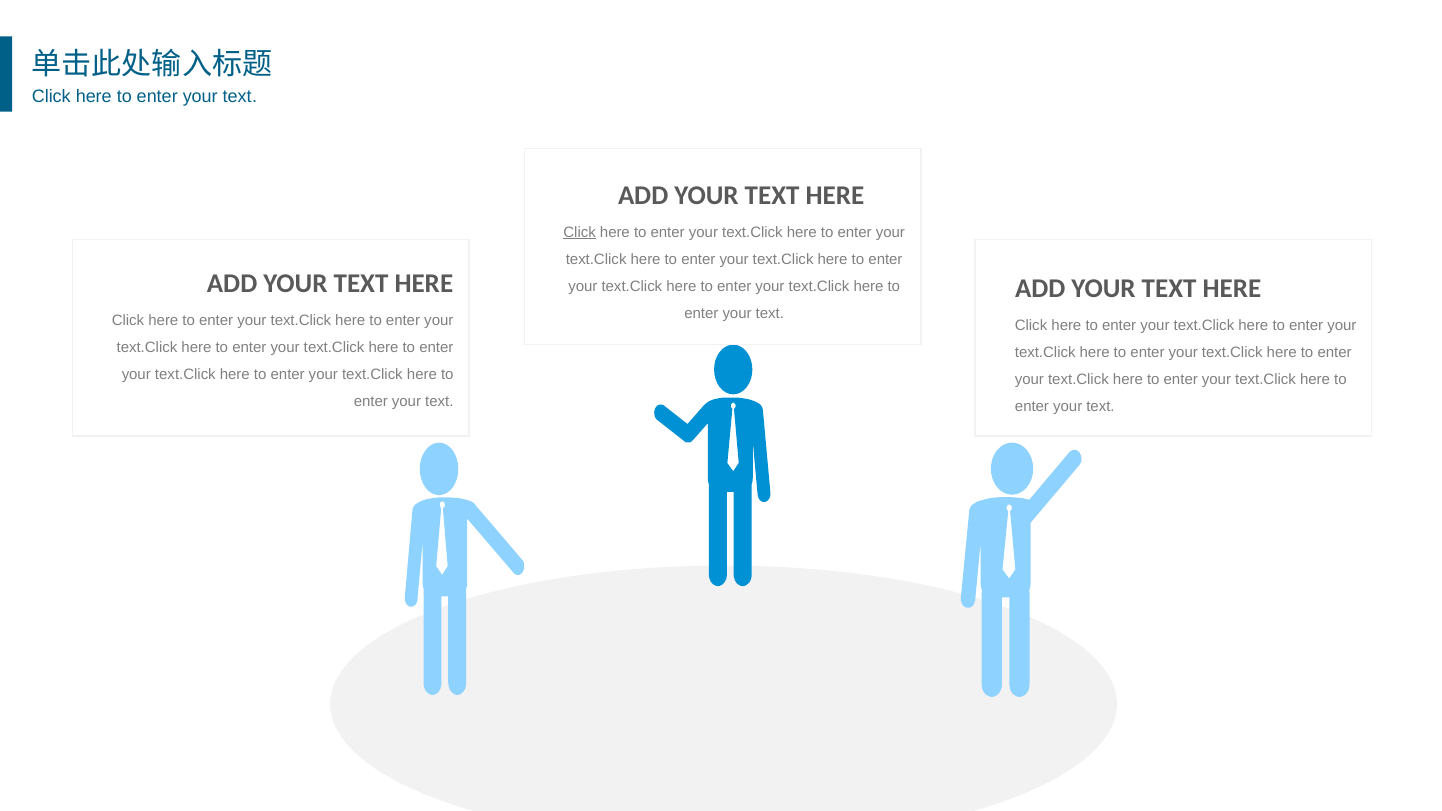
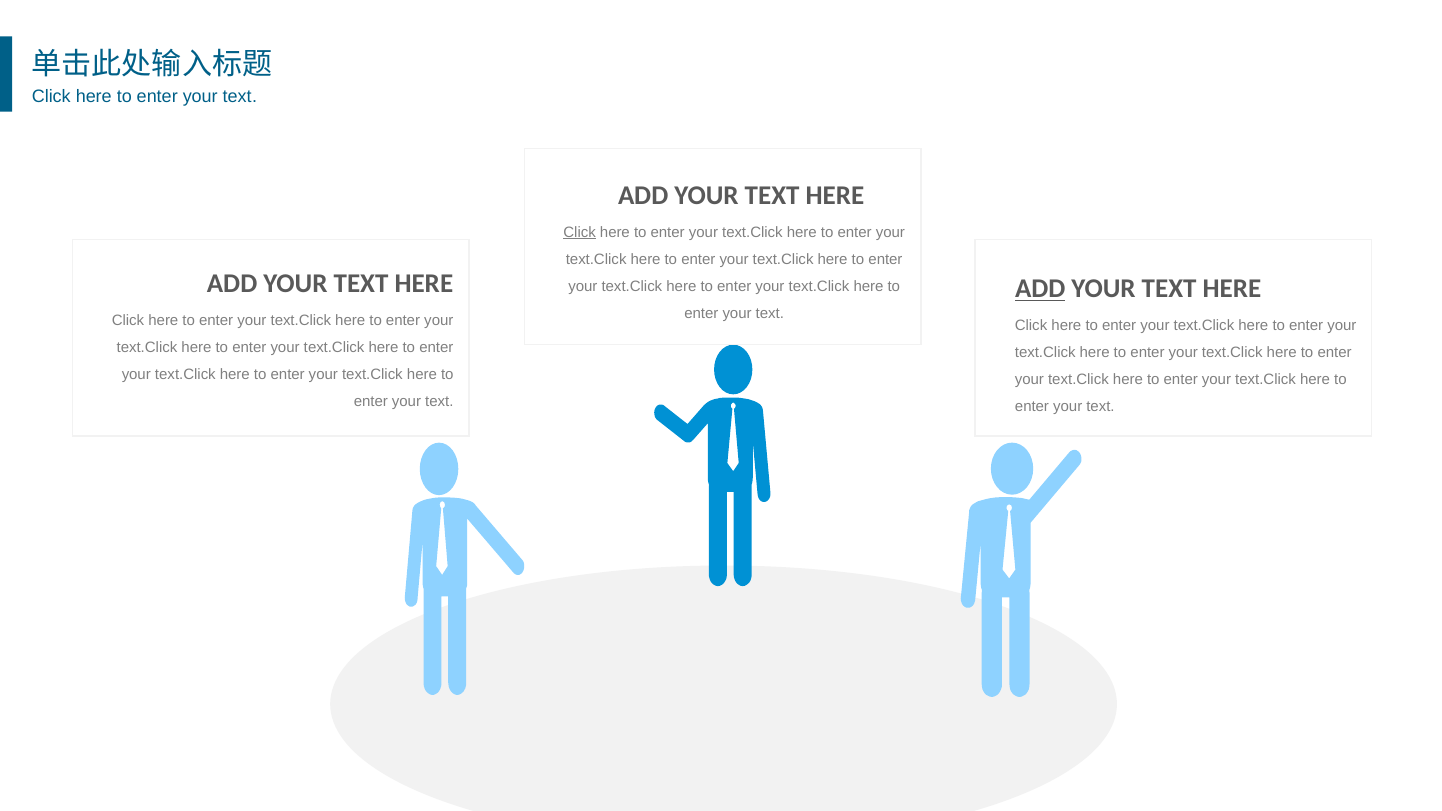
ADD at (1040, 289) underline: none -> present
